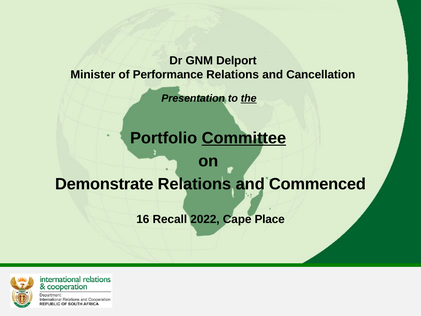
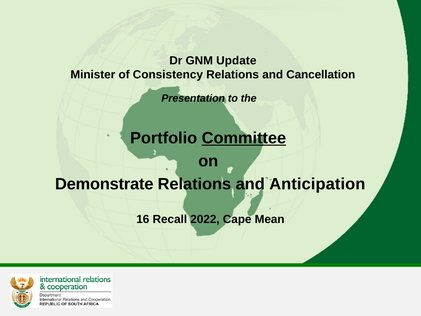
Delport: Delport -> Update
Performance: Performance -> Consistency
the underline: present -> none
Commenced: Commenced -> Anticipation
Place: Place -> Mean
